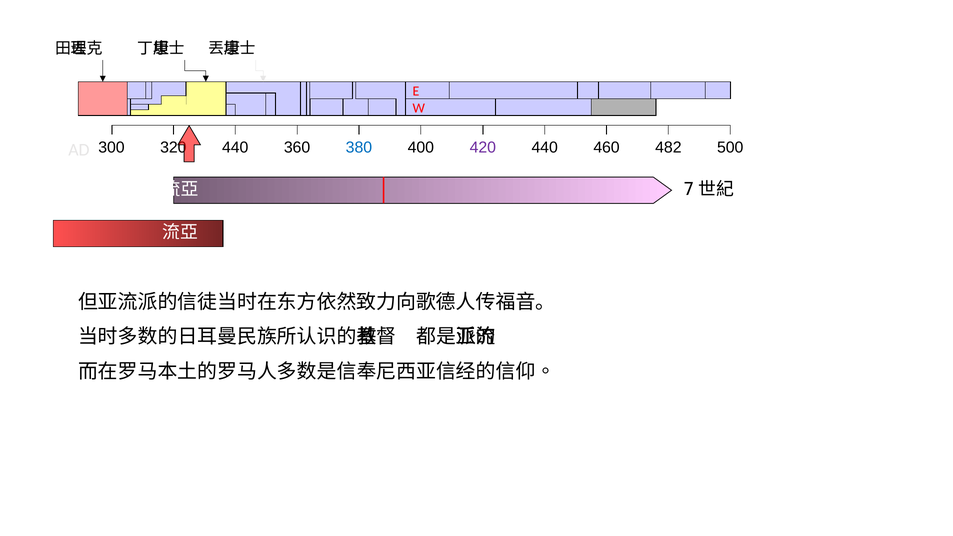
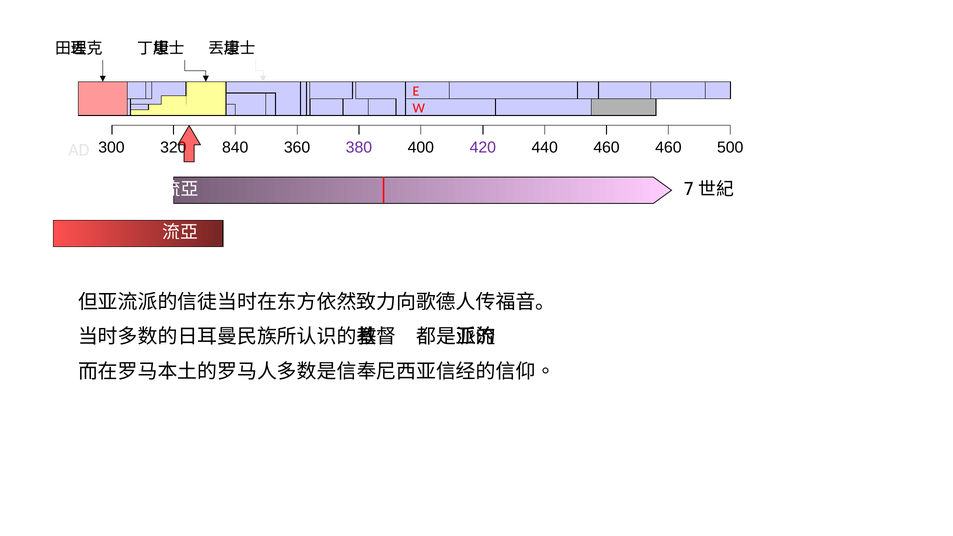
440 at (235, 147): 440 -> 840
380 colour: blue -> purple
460 482: 482 -> 460
